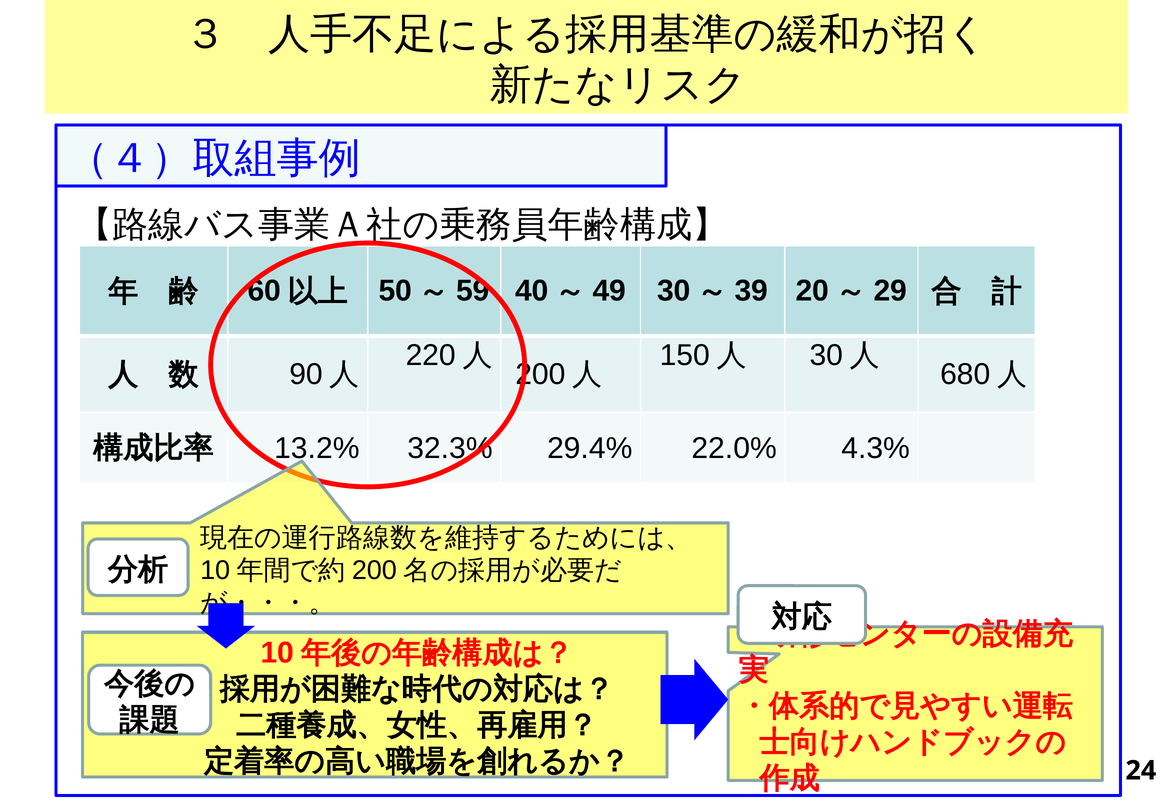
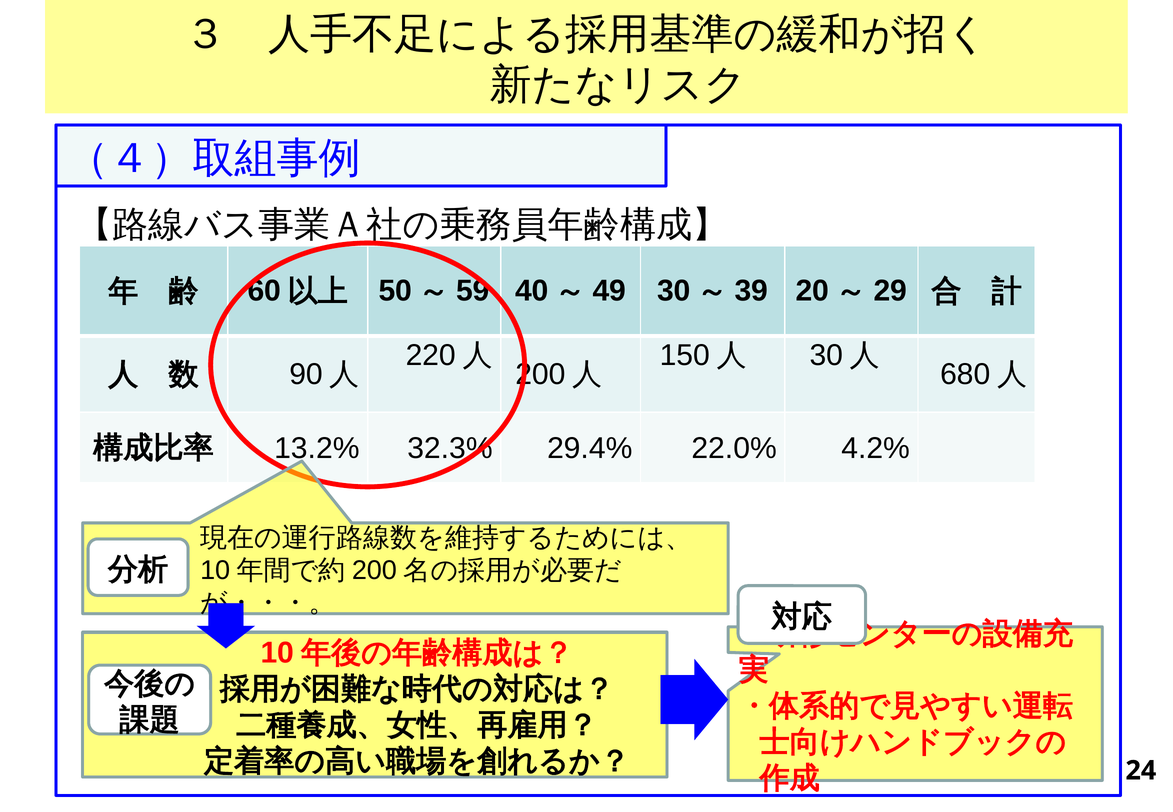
4.3%: 4.3% -> 4.2%
